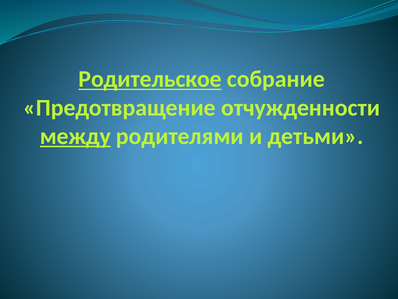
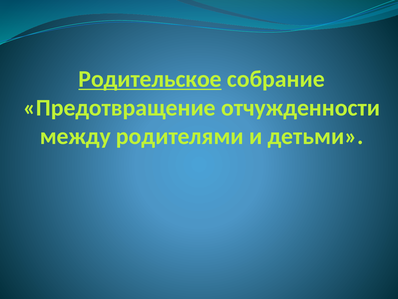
между underline: present -> none
